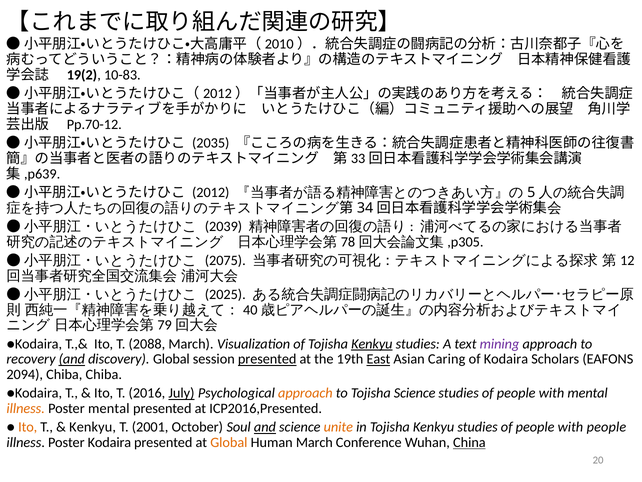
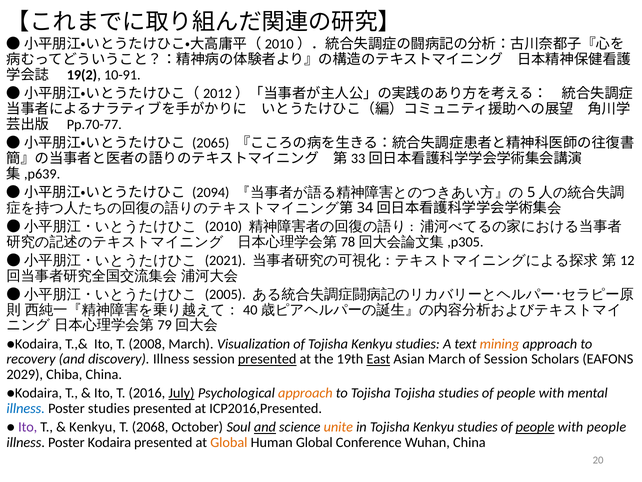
10-83: 10-83 -> 10-91
Pp.70-12: Pp.70-12 -> Pp.70-77
2035: 2035 -> 2065
2012: 2012 -> 2094
2039: 2039 -> 2010
2075: 2075 -> 2021
2025: 2025 -> 2005
2088: 2088 -> 2008
Kenkyu at (372, 343) underline: present -> none
mining colour: purple -> orange
and at (72, 359) underline: present -> none
discovery Global: Global -> Illness
Asian Caring: Caring -> March
of Kodaira: Kodaira -> Session
2094: 2094 -> 2029
Chiba Chiba: Chiba -> China
Tojisha Science: Science -> Tojisha
illness at (26, 408) colour: orange -> blue
Poster mental: mental -> studies
Ito at (28, 427) colour: orange -> purple
2001: 2001 -> 2068
people at (535, 427) underline: none -> present
Human March: March -> Global
China at (469, 442) underline: present -> none
